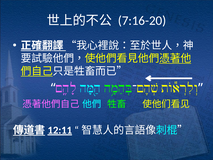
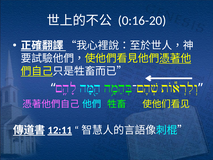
7:16-20: 7:16-20 -> 0:16-20
